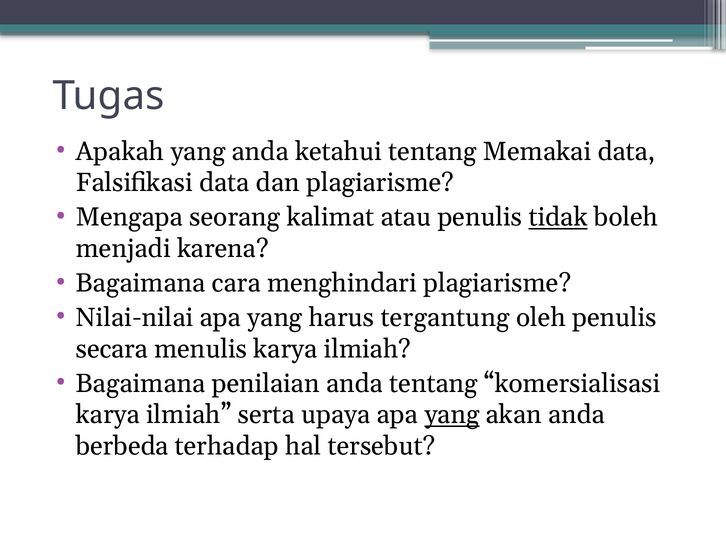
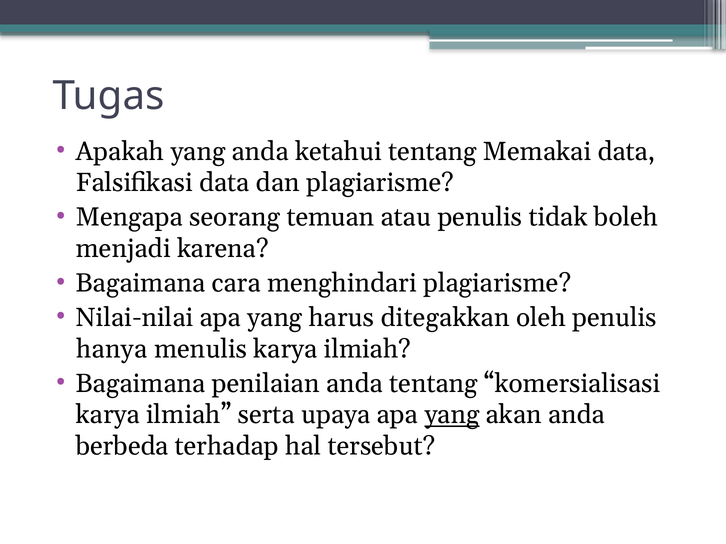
kalimat: kalimat -> temuan
tidak underline: present -> none
tergantung: tergantung -> ditegakkan
secara: secara -> hanya
